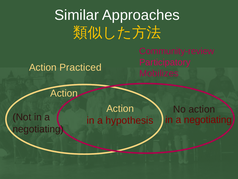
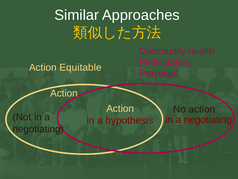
Community-review: Community-review -> Community-health
Practiced: Practiced -> Equitable
Mobilizes: Mobilizes -> Practiced
